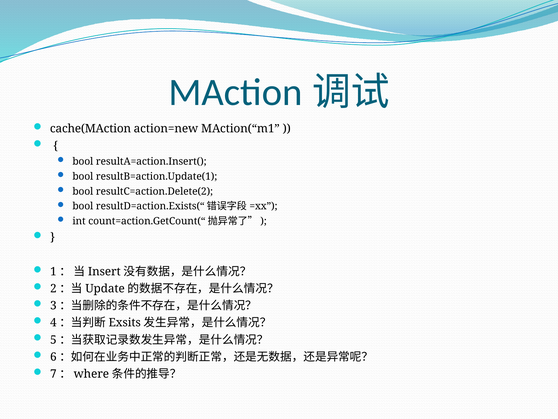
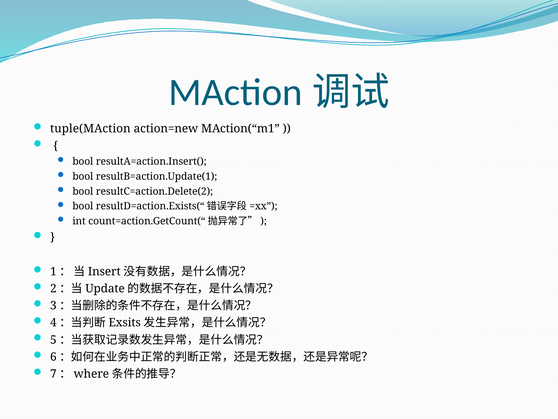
cache(MAction: cache(MAction -> tuple(MAction
